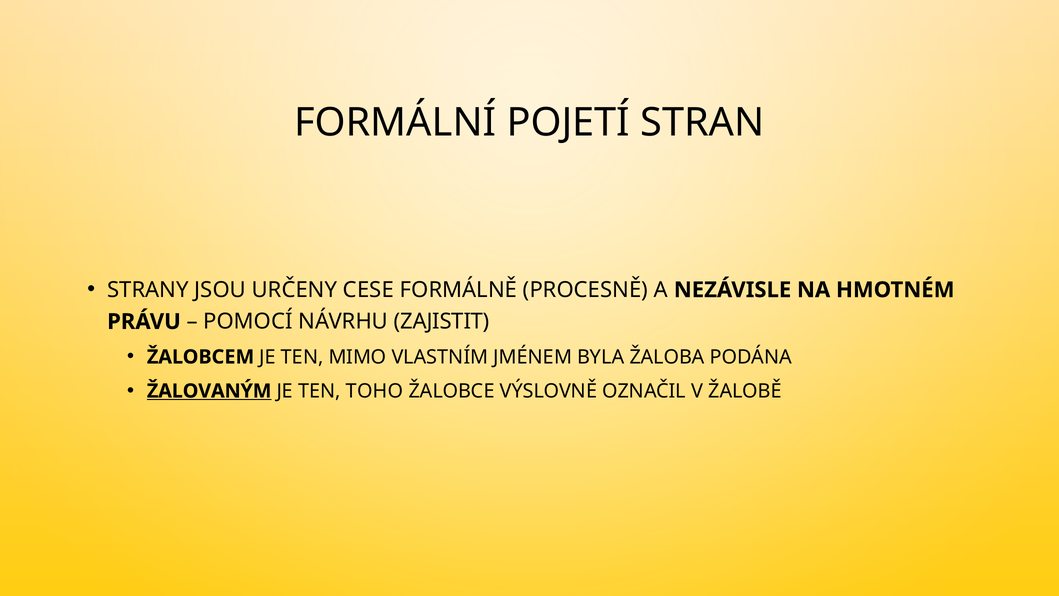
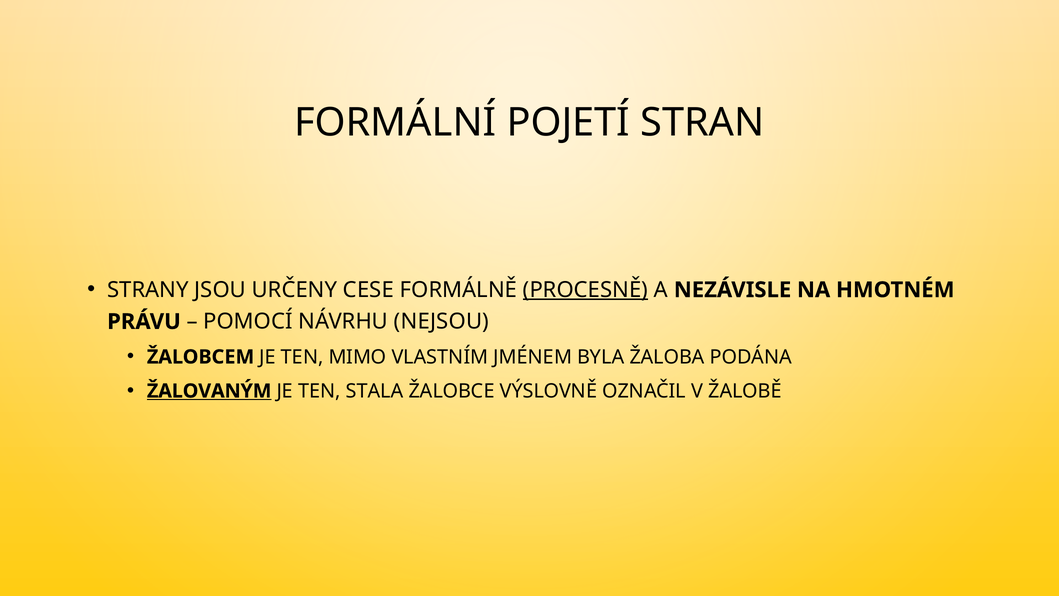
PROCESNĚ underline: none -> present
ZAJISTIT: ZAJISTIT -> NEJSOU
TOHO: TOHO -> STALA
